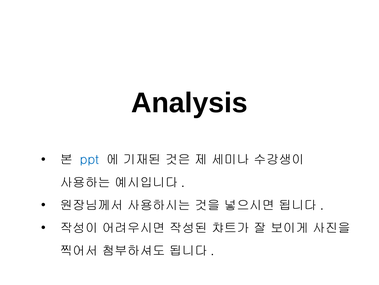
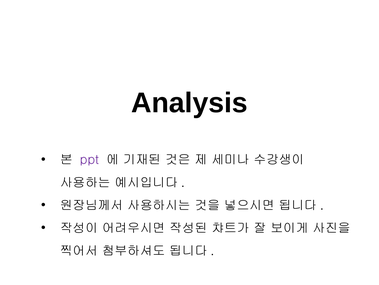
ppt colour: blue -> purple
